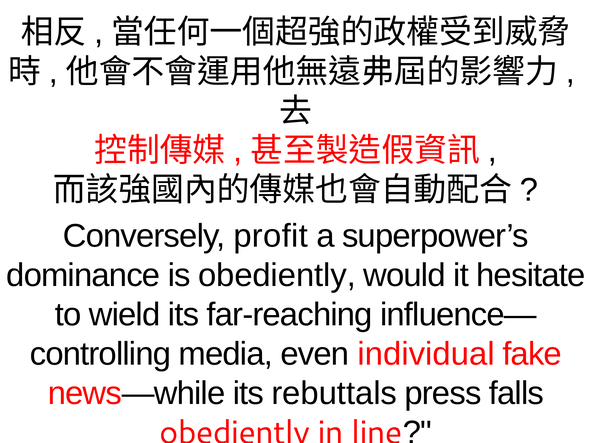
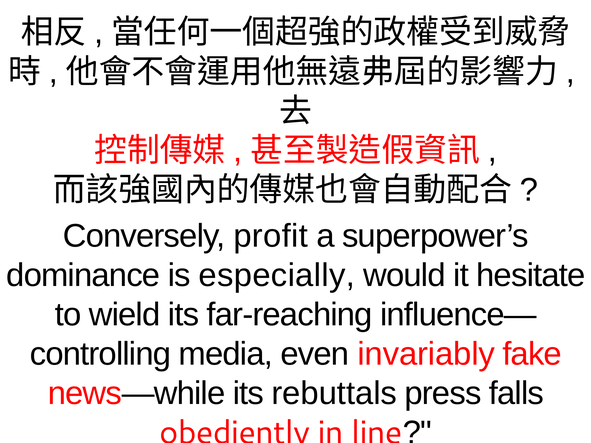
is obediently: obediently -> especially
individual: individual -> invariably
